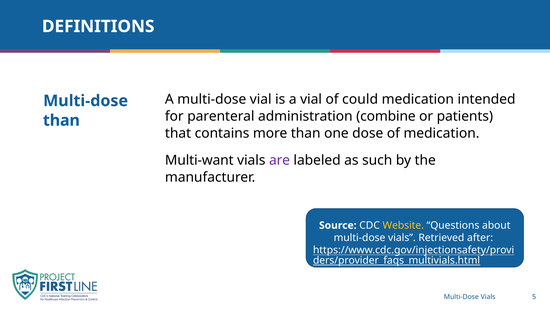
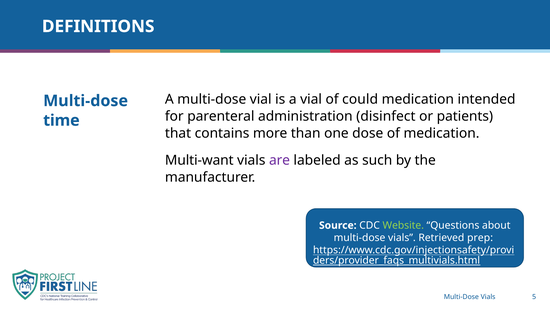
combine: combine -> disinfect
than at (61, 121): than -> time
Website colour: yellow -> light green
after: after -> prep
